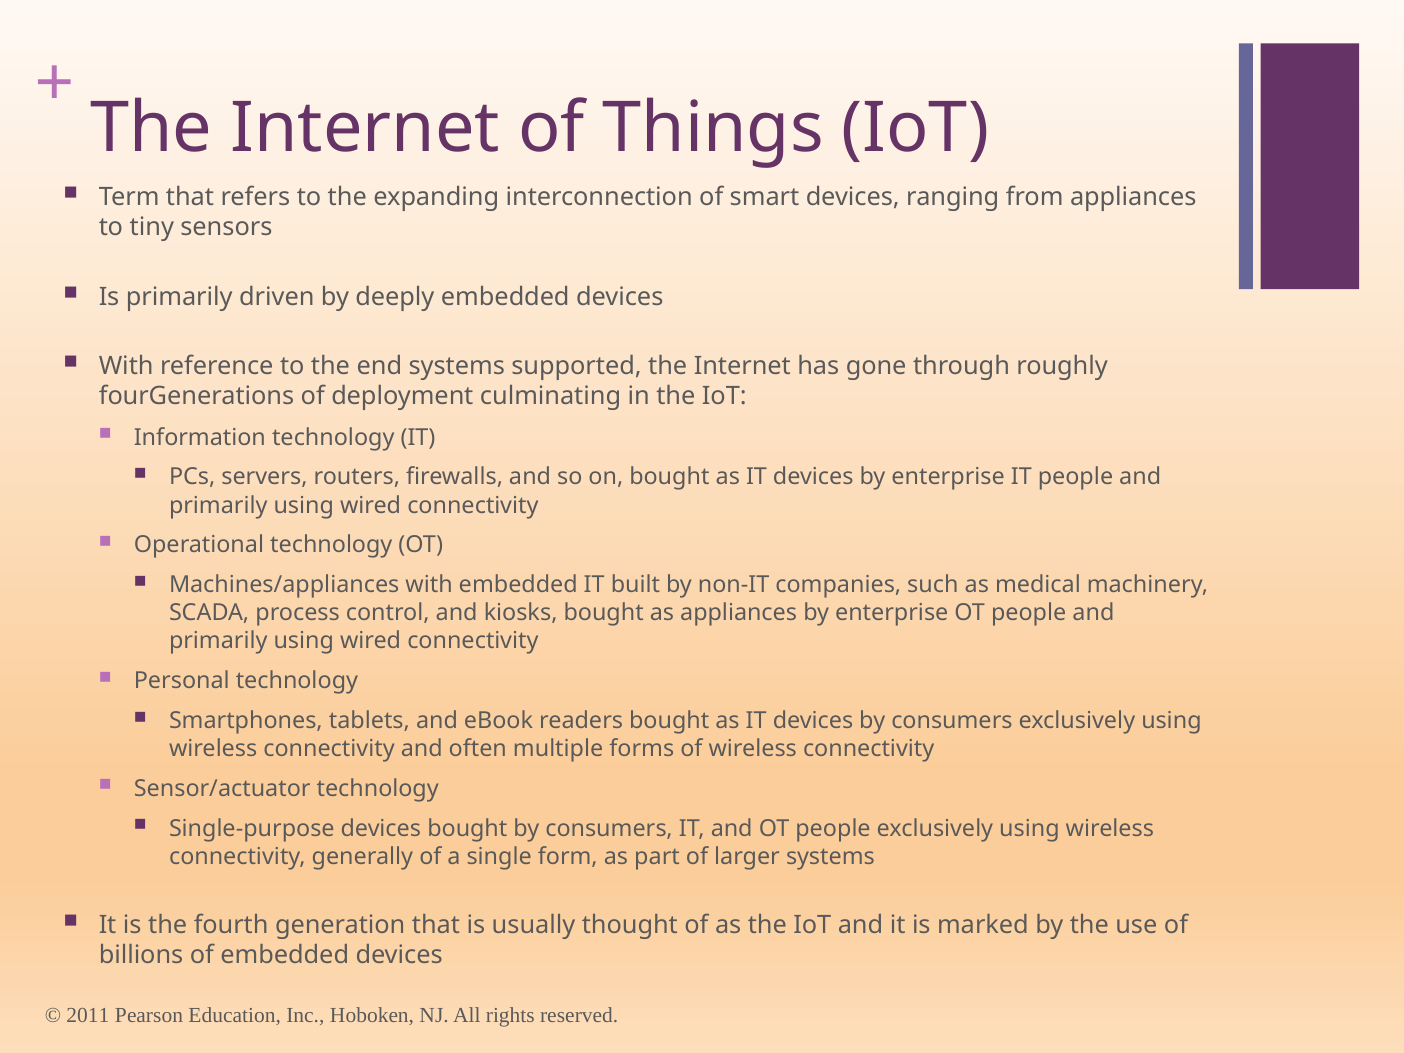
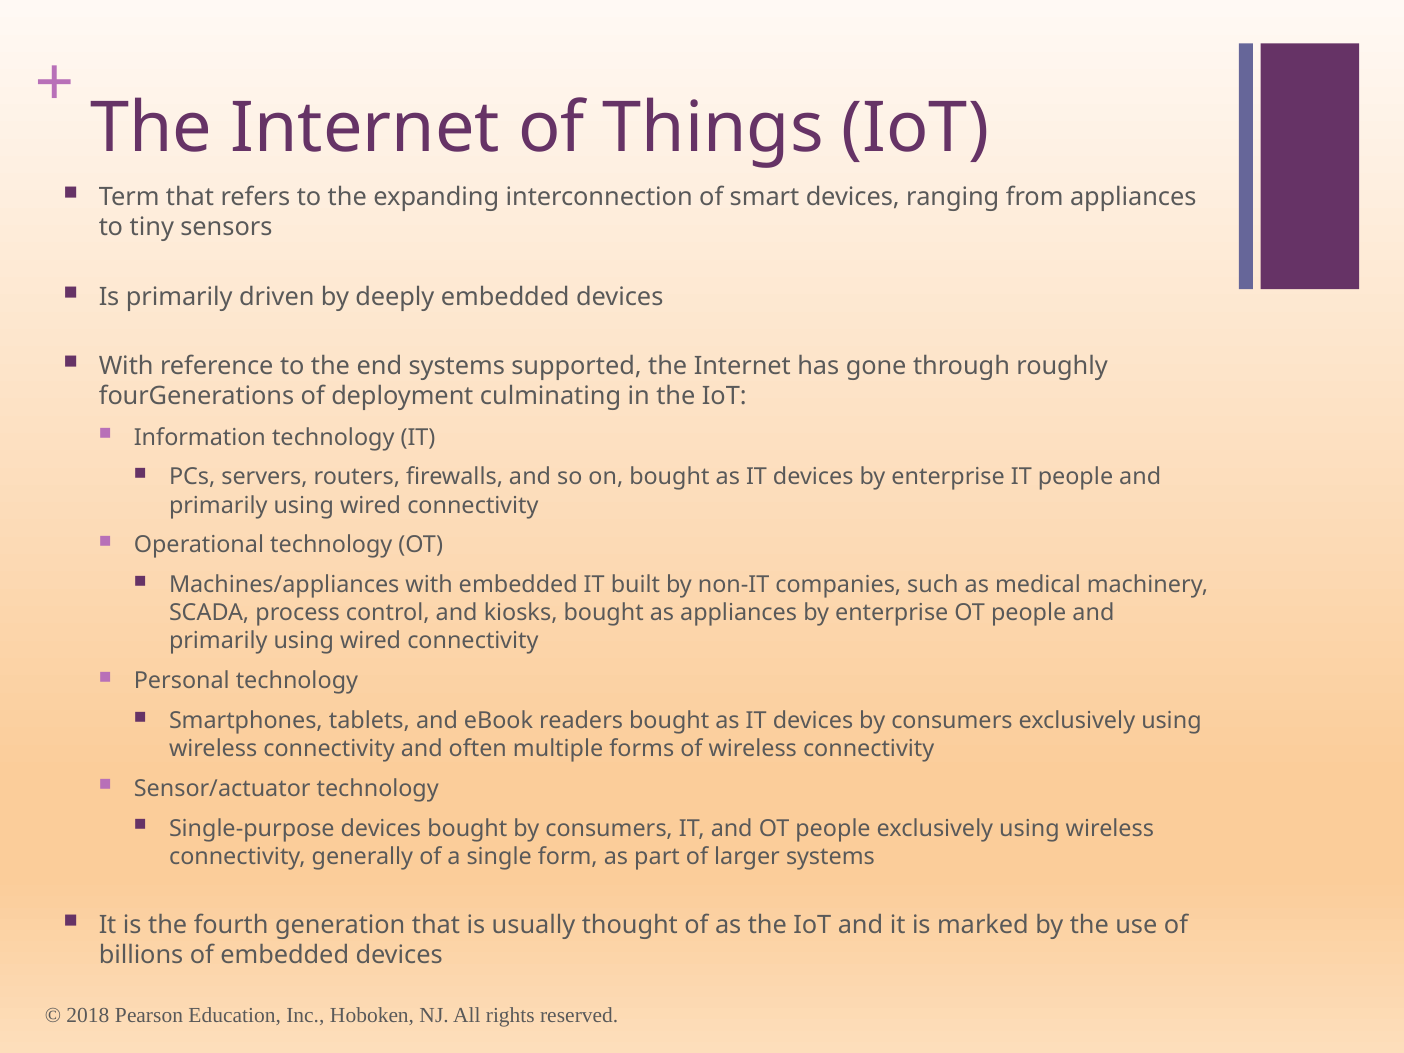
2011: 2011 -> 2018
